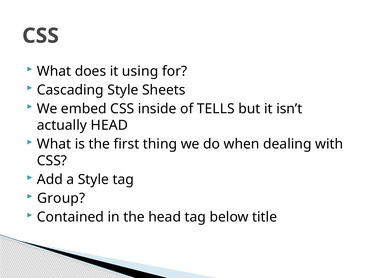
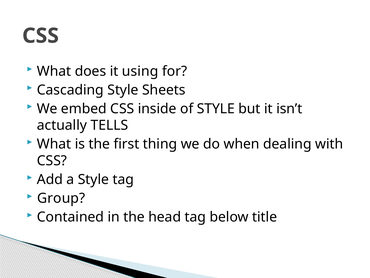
of TELLS: TELLS -> STYLE
actually HEAD: HEAD -> TELLS
